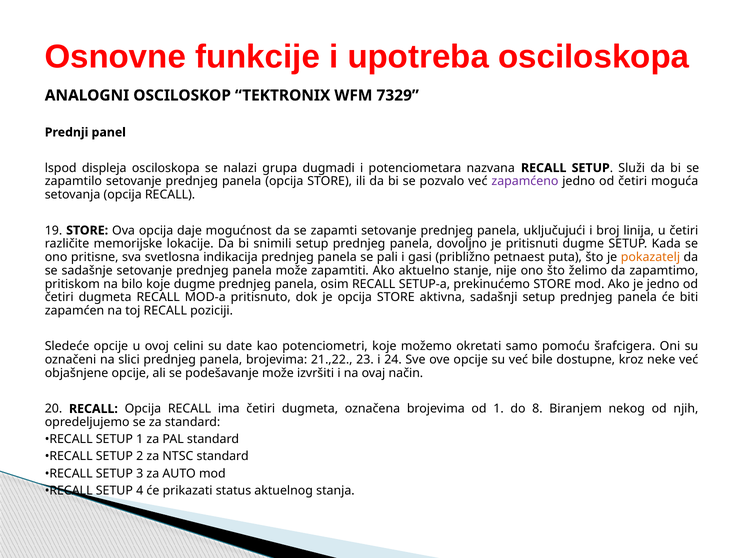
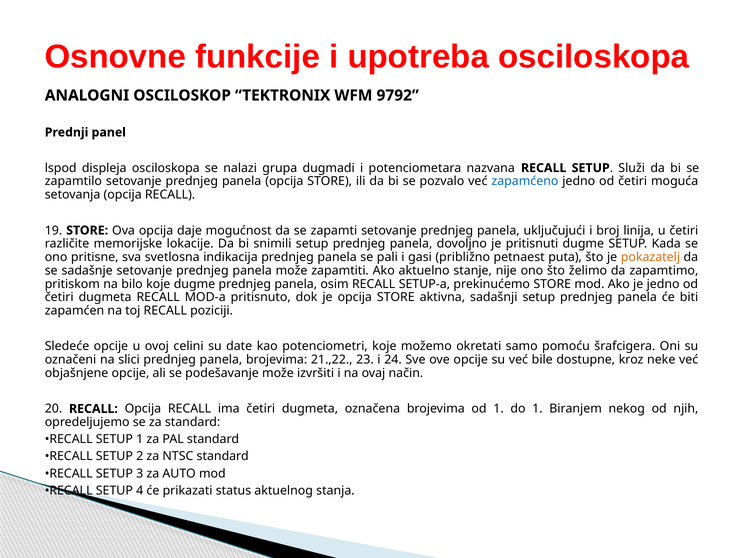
7329: 7329 -> 9792
zapamćeno colour: purple -> blue
do 8: 8 -> 1
